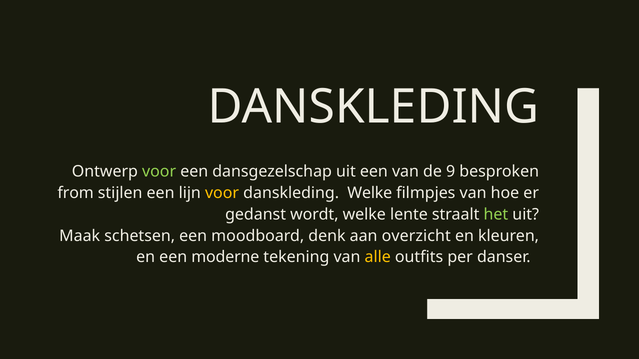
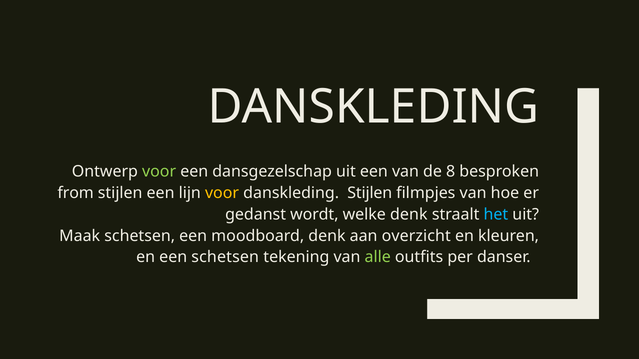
9: 9 -> 8
danskleding Welke: Welke -> Stijlen
welke lente: lente -> denk
het colour: light green -> light blue
een moderne: moderne -> schetsen
alle colour: yellow -> light green
